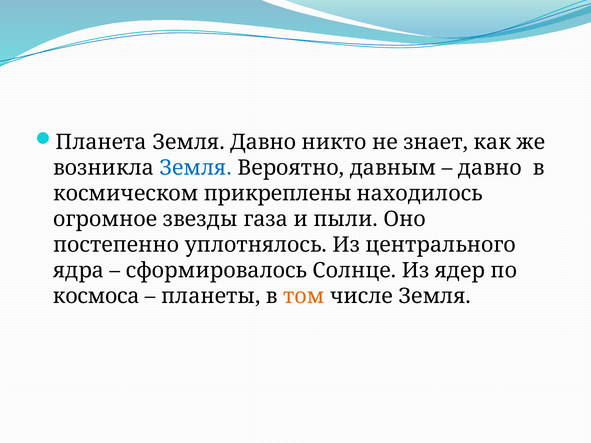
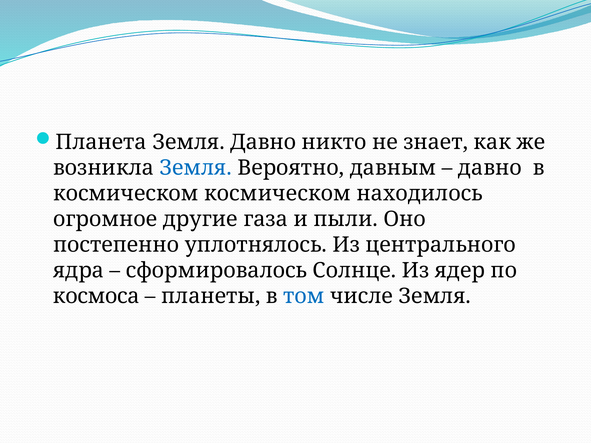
космическом прикреплены: прикреплены -> космическом
звезды: звезды -> другие
том colour: orange -> blue
